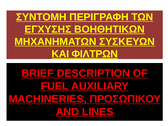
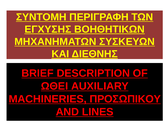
ΦΙΛΤΡΩΝ: ΦΙΛΤΡΩΝ -> ΔΙΕΘΝΗΣ
FUEL: FUEL -> ΩΘΕΙ
